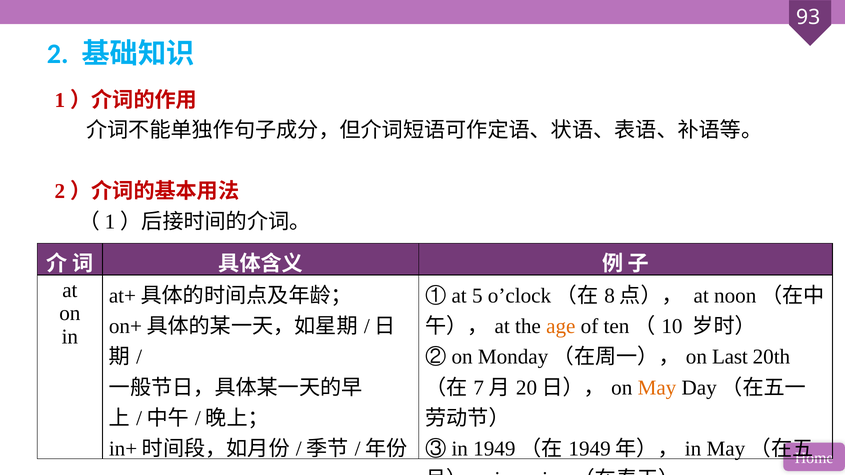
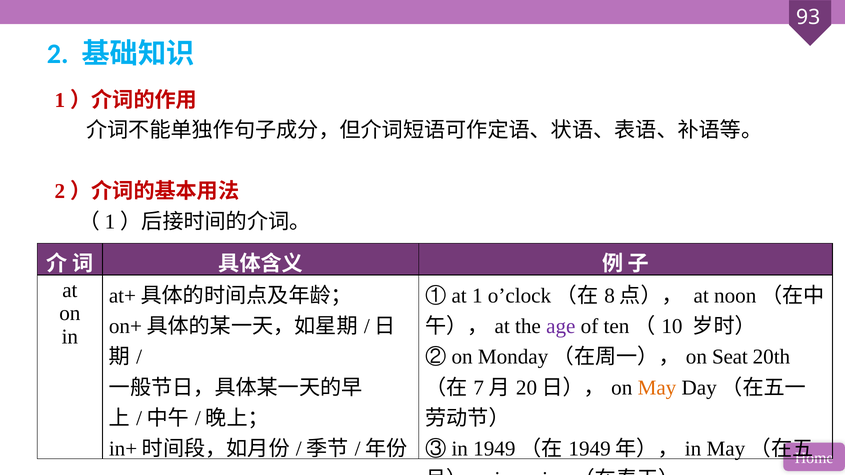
5: 5 -> 1
age colour: orange -> purple
Last: Last -> Seat
